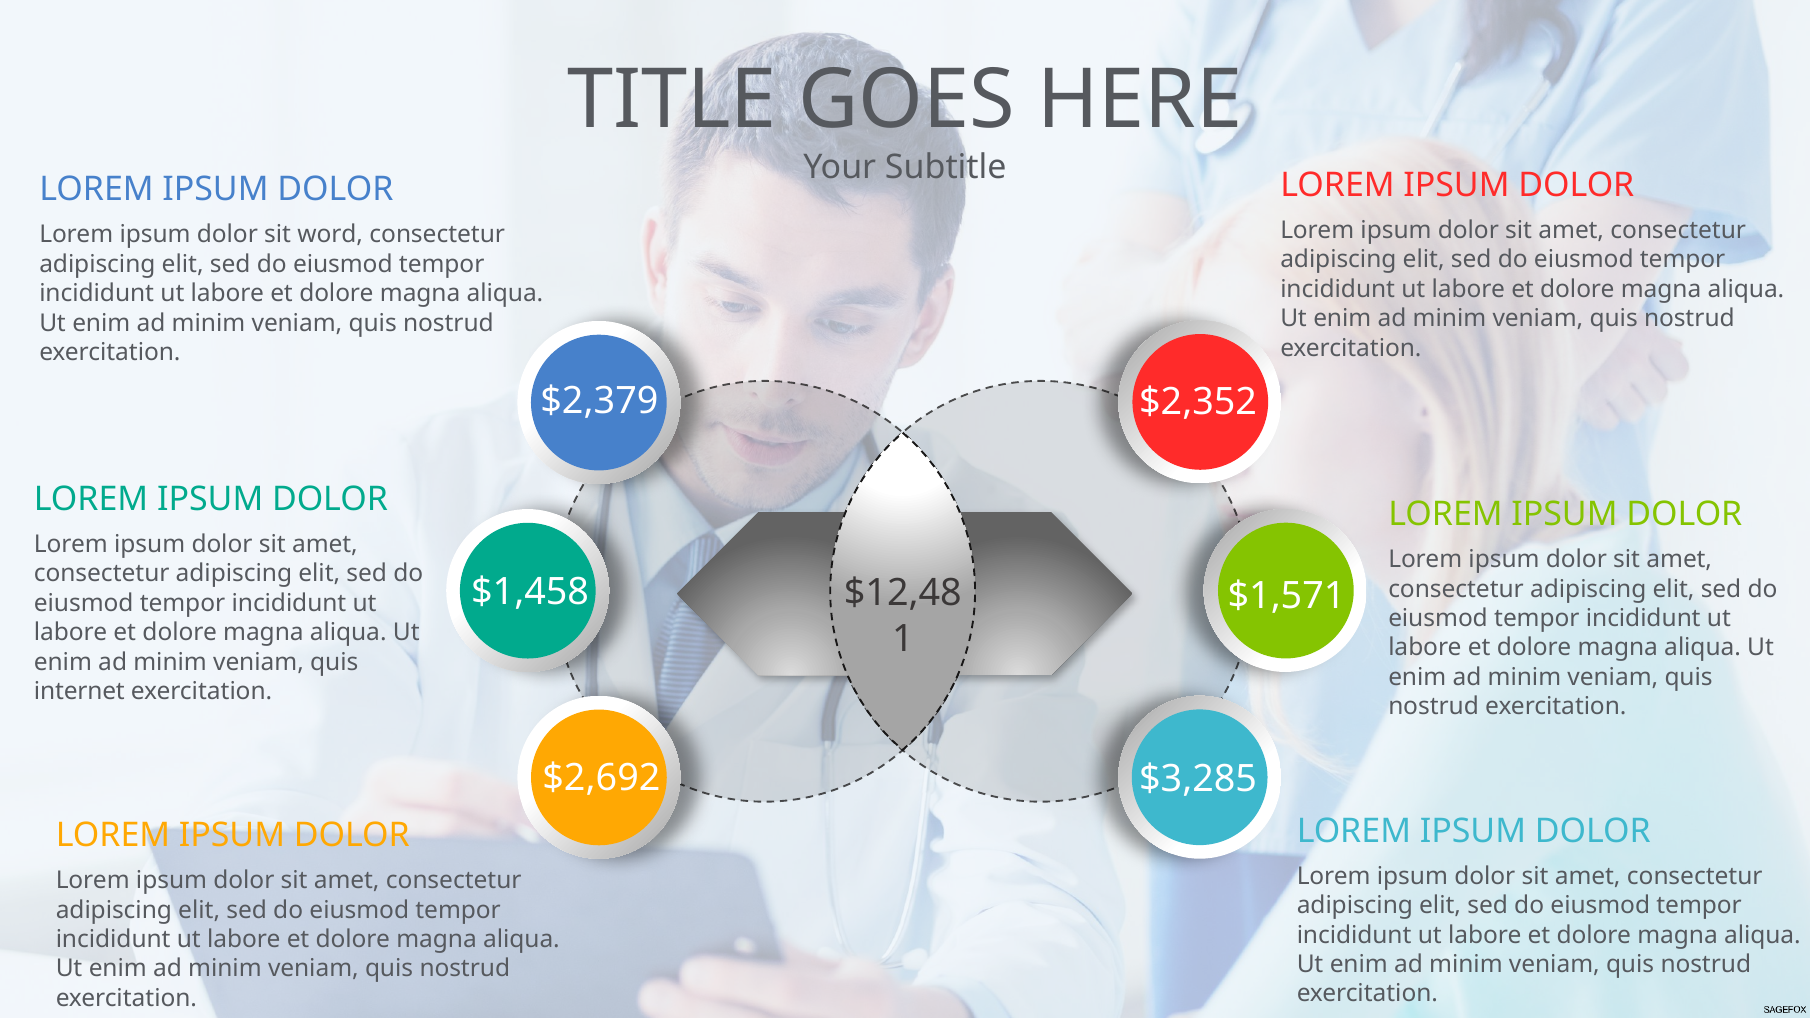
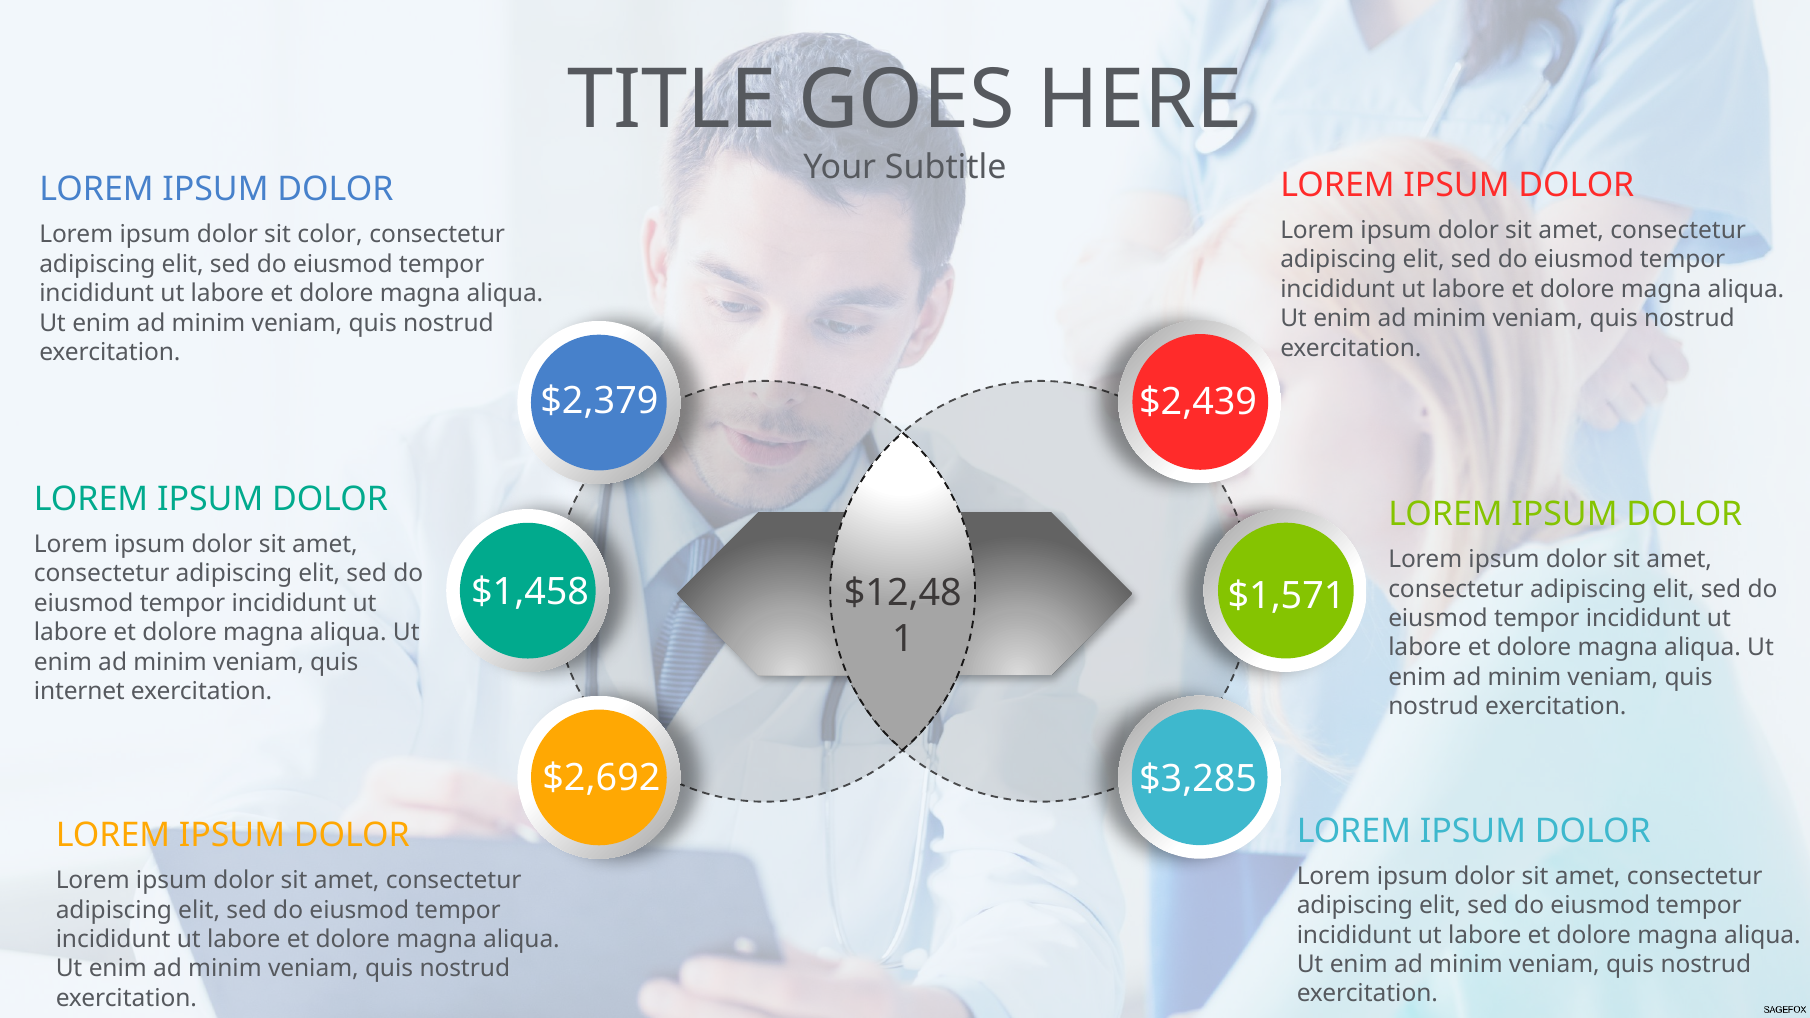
word: word -> color
$2,352: $2,352 -> $2,439
